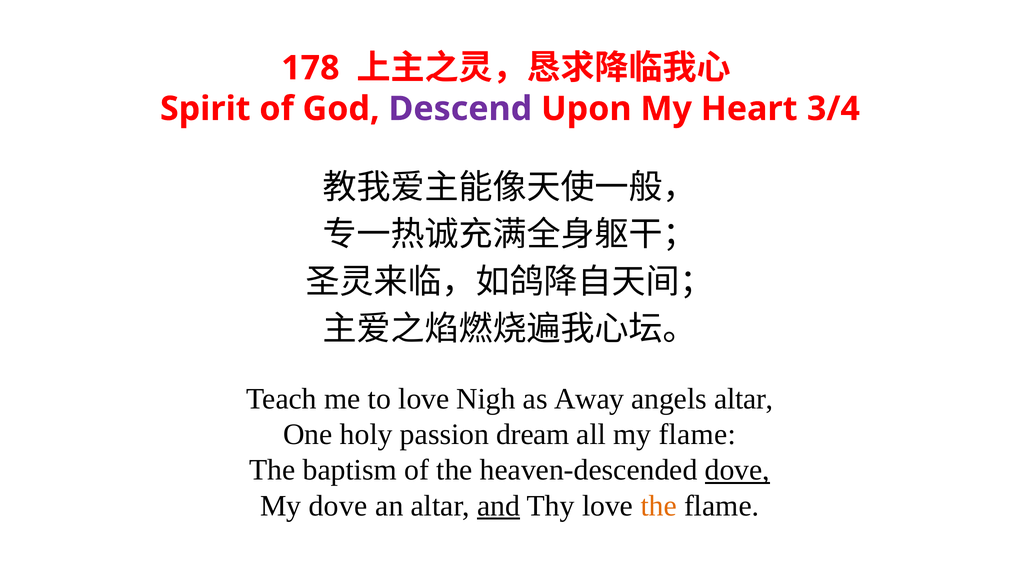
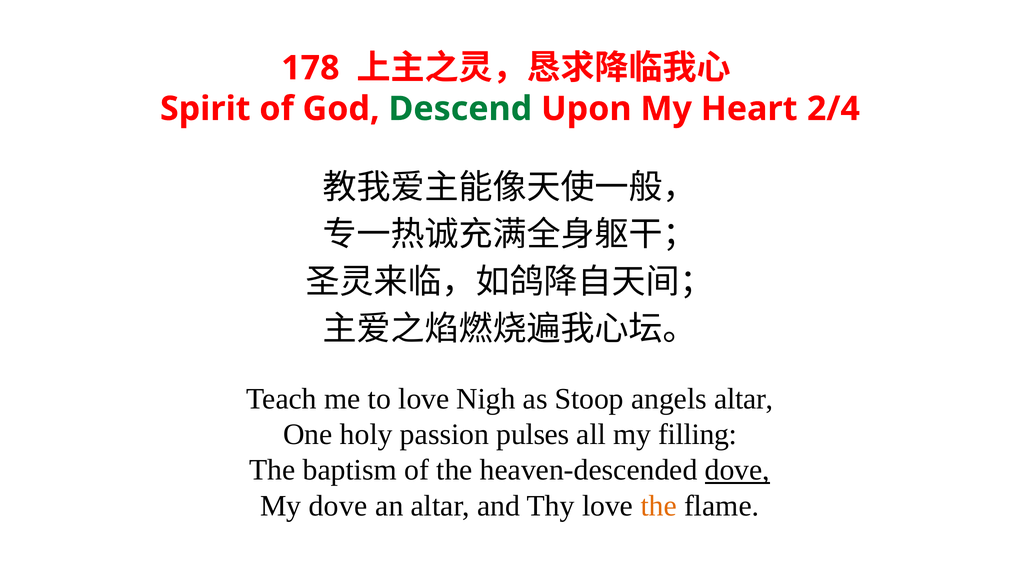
Descend colour: purple -> green
3/4: 3/4 -> 2/4
Away: Away -> Stoop
dream: dream -> pulses
my flame: flame -> filling
and underline: present -> none
